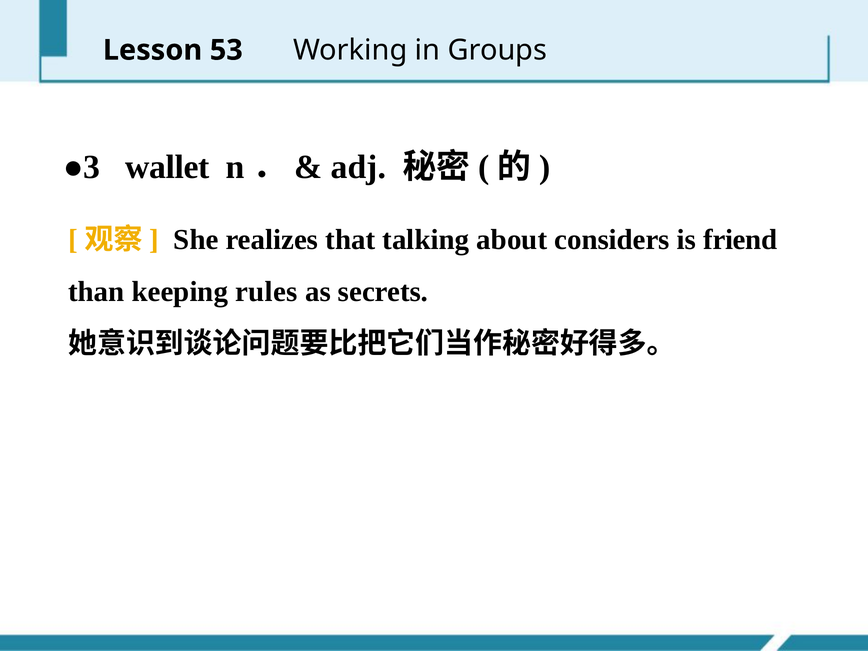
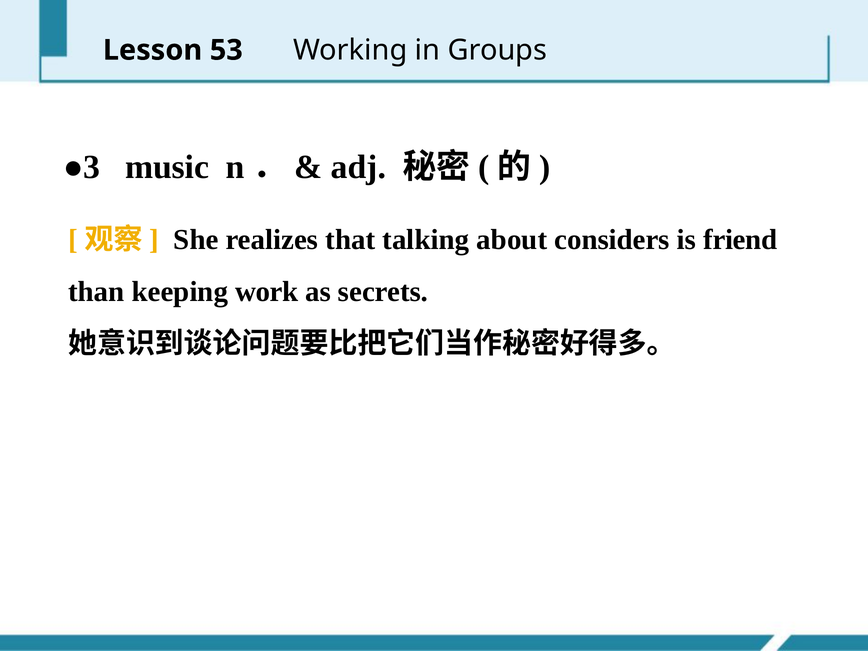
wallet: wallet -> music
rules: rules -> work
